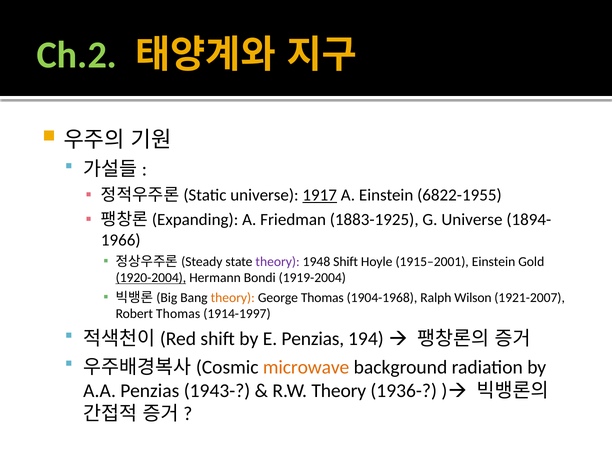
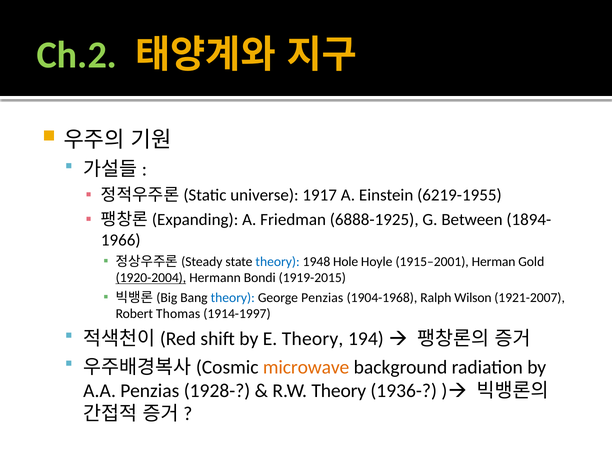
1917 underline: present -> none
6822-1955: 6822-1955 -> 6219-1955
1883-1925: 1883-1925 -> 6888-1925
G Universe: Universe -> Between
theory at (278, 262) colour: purple -> blue
1948 Shift: Shift -> Hole
1915–2001 Einstein: Einstein -> Herman
1919-2004: 1919-2004 -> 1919-2015
theory at (233, 298) colour: orange -> blue
George Thomas: Thomas -> Penzias
E Penzias: Penzias -> Theory
1943-: 1943- -> 1928-
